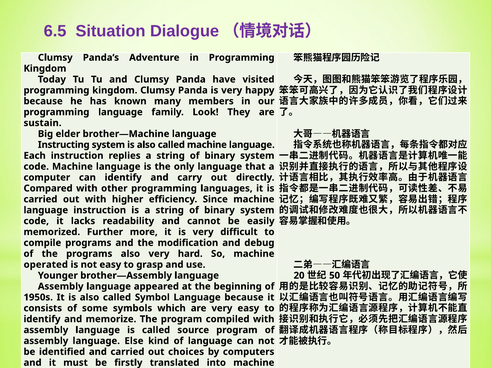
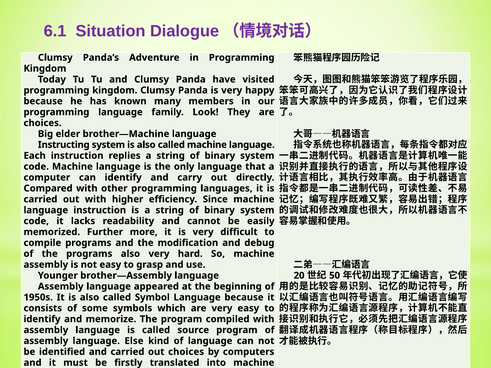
6.5: 6.5 -> 6.1
sustain at (43, 123): sustain -> choices
operated at (46, 265): operated -> assembly
